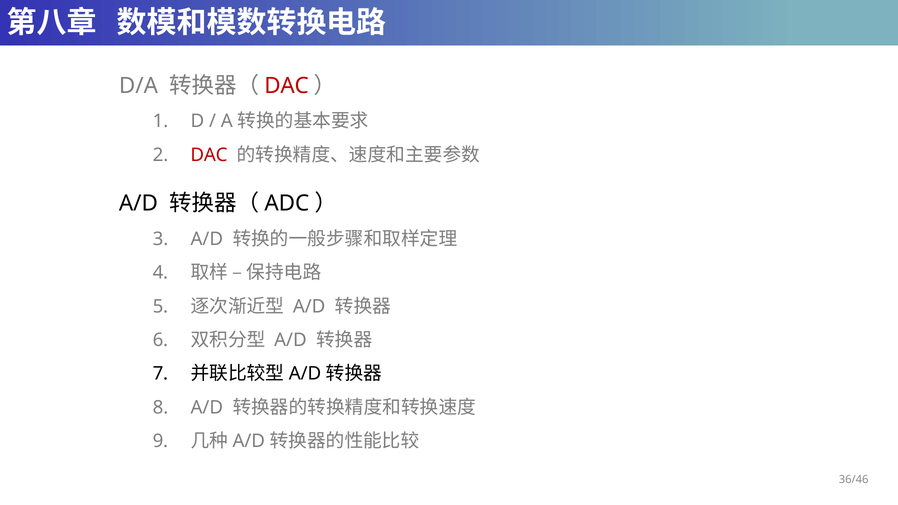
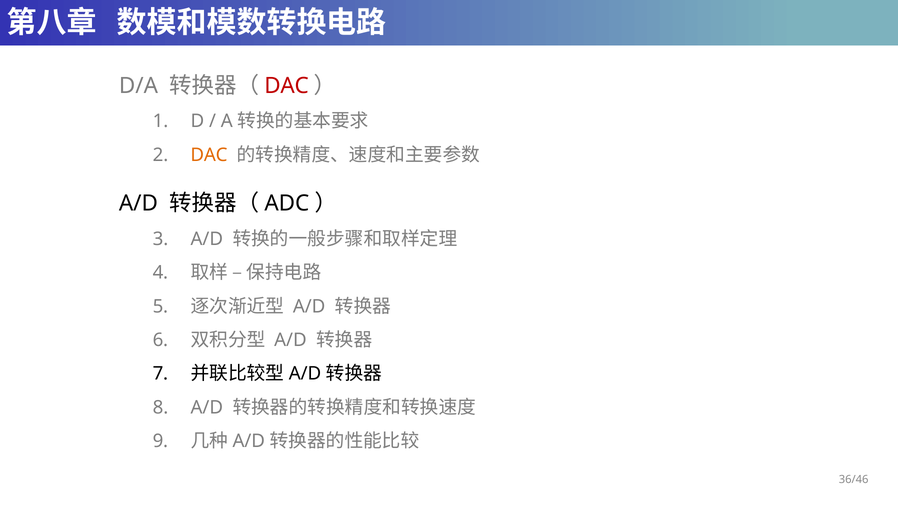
DAC at (209, 155) colour: red -> orange
